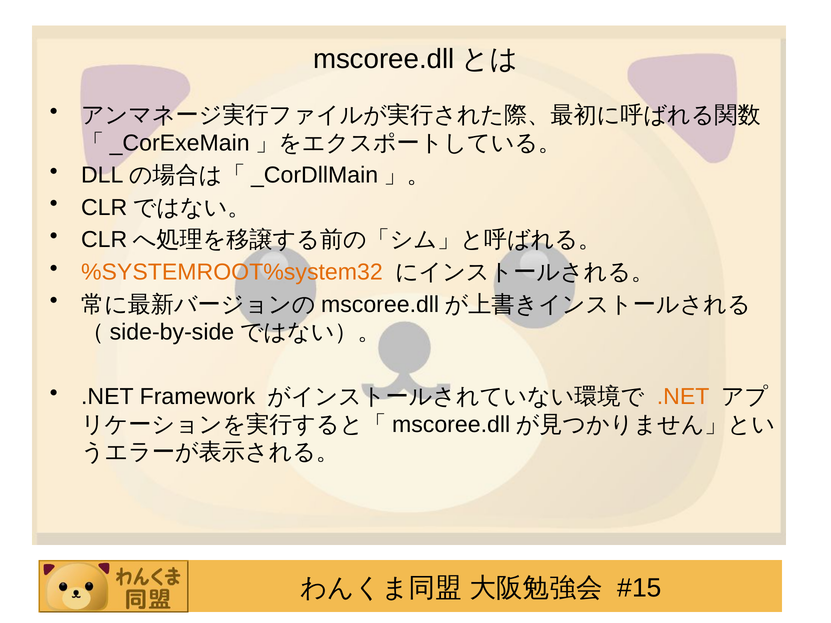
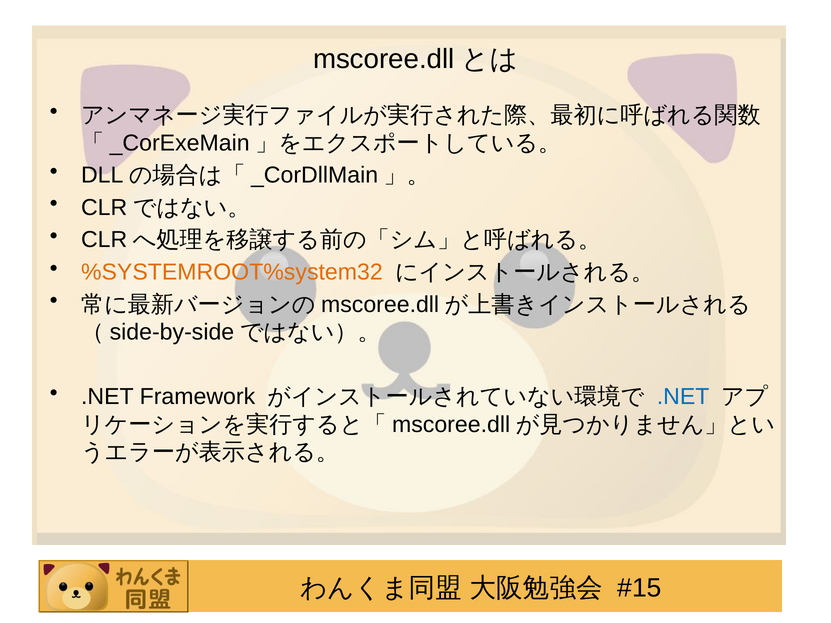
.NET at (683, 397) colour: orange -> blue
